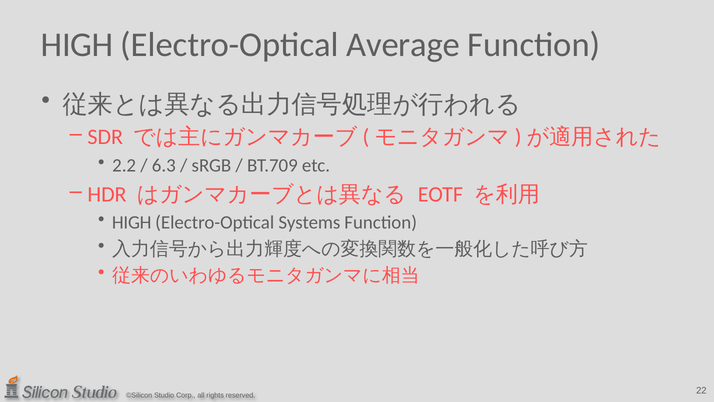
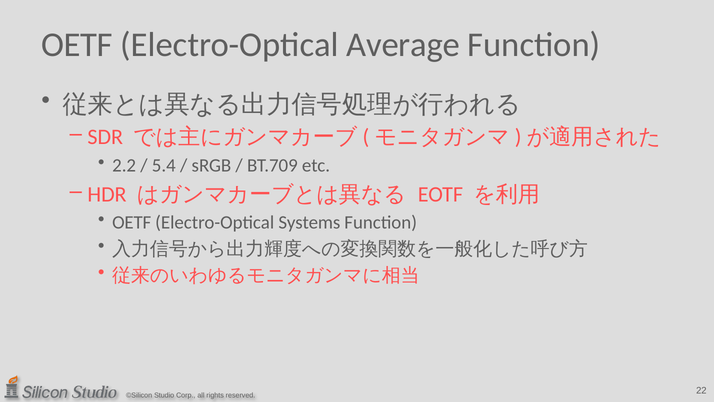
HIGH at (77, 45): HIGH -> OETF
6.3: 6.3 -> 5.4
HIGH at (132, 222): HIGH -> OETF
